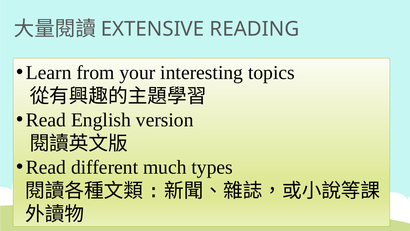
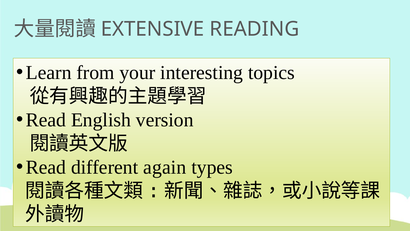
much: much -> again
